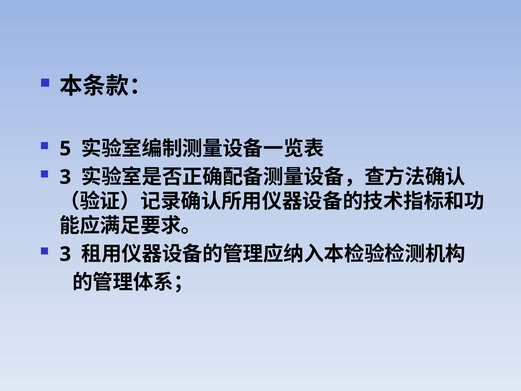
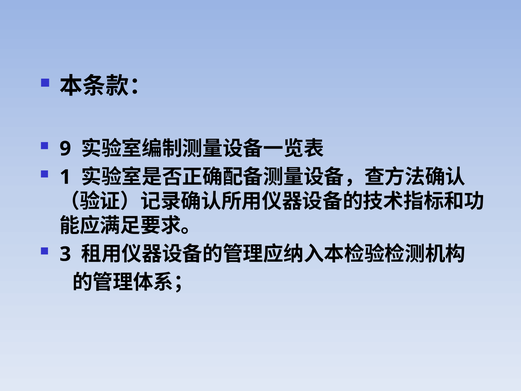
5: 5 -> 9
3 at (65, 177): 3 -> 1
